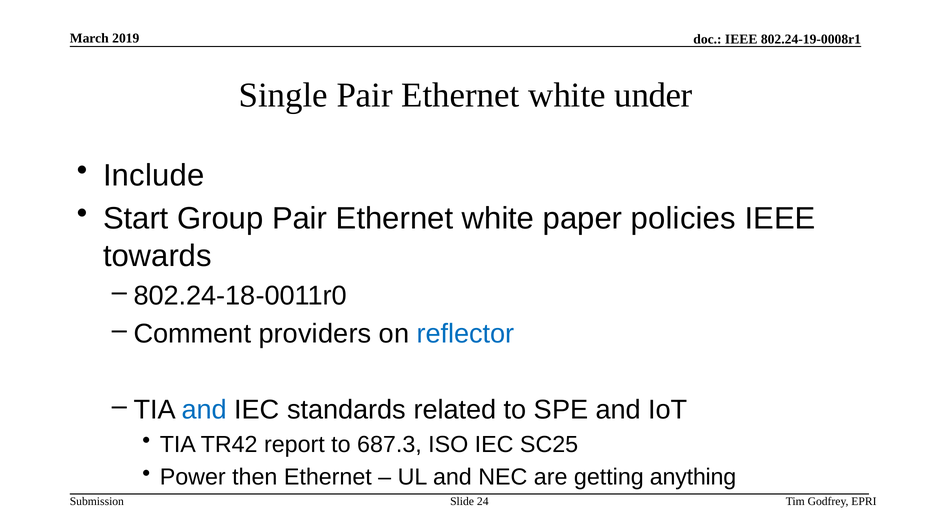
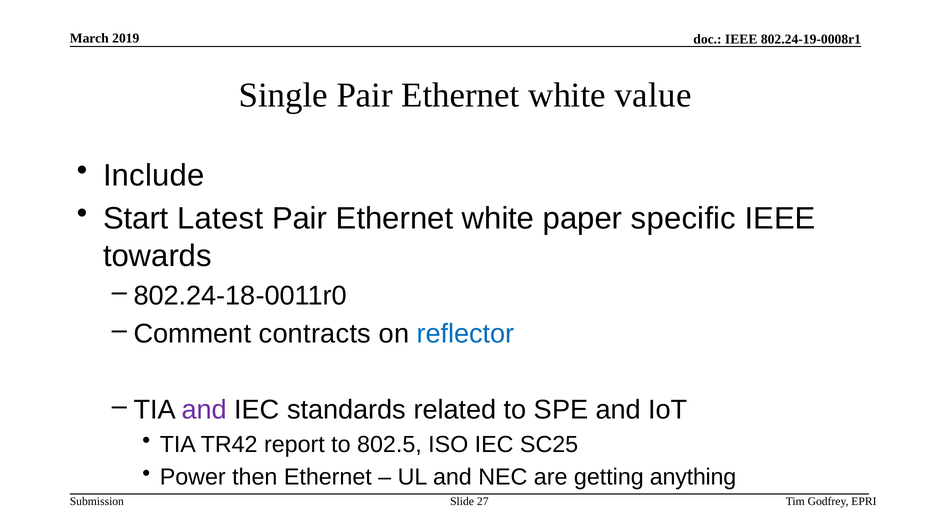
under: under -> value
Group: Group -> Latest
policies: policies -> specific
providers: providers -> contracts
and at (204, 411) colour: blue -> purple
687.3: 687.3 -> 802.5
24: 24 -> 27
